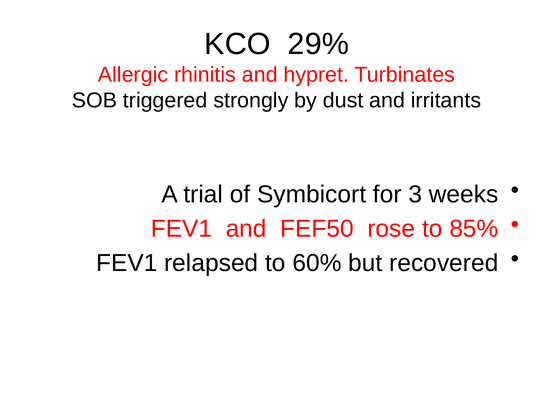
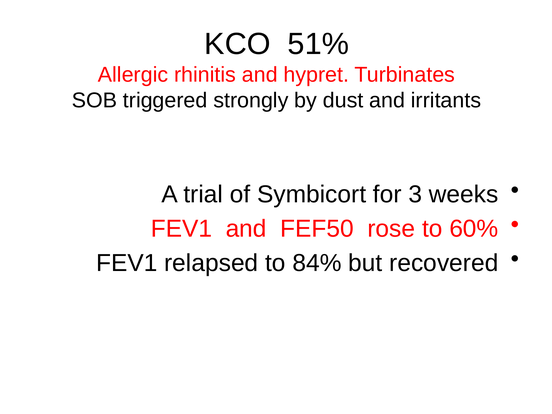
29%: 29% -> 51%
85%: 85% -> 60%
60%: 60% -> 84%
